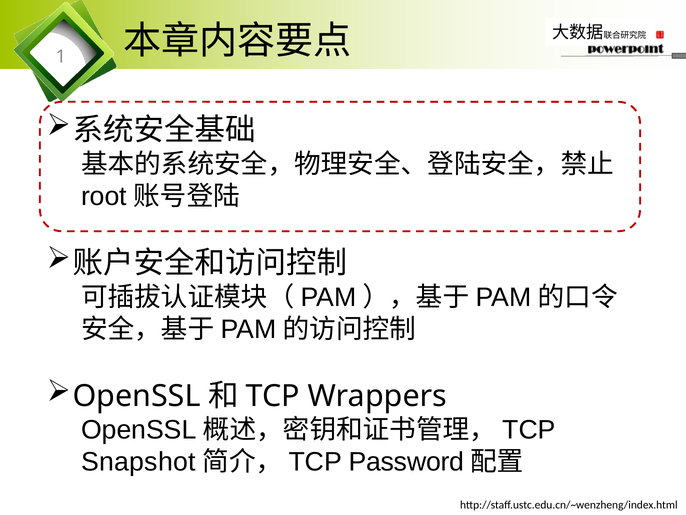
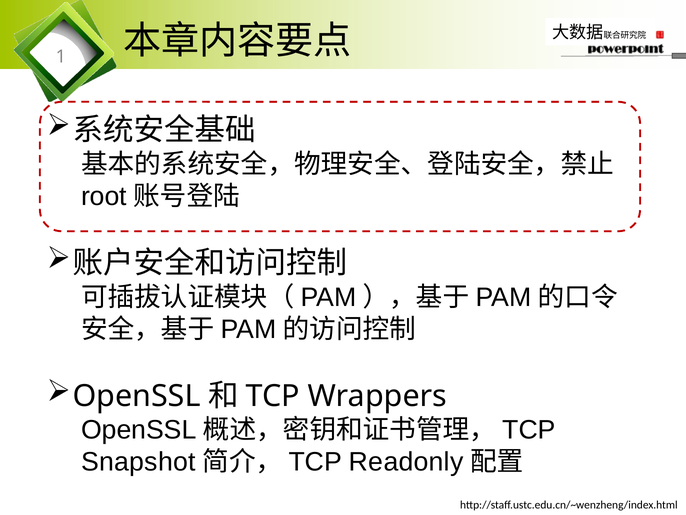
Password: Password -> Readonly
